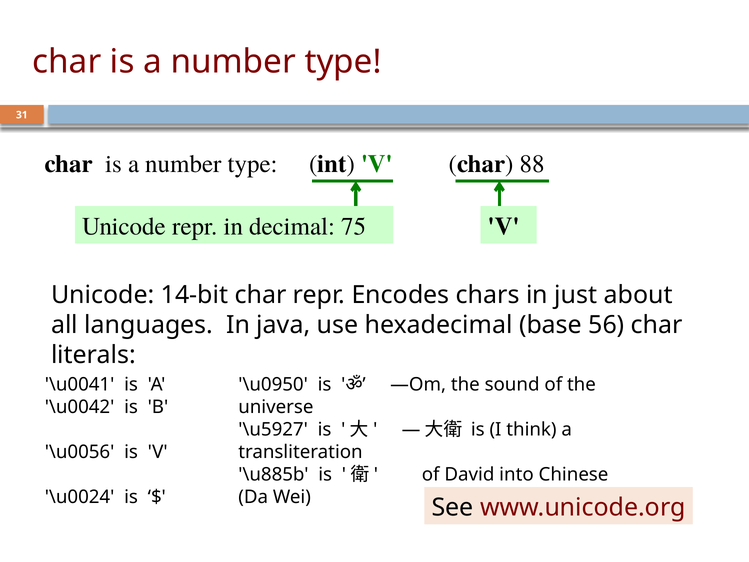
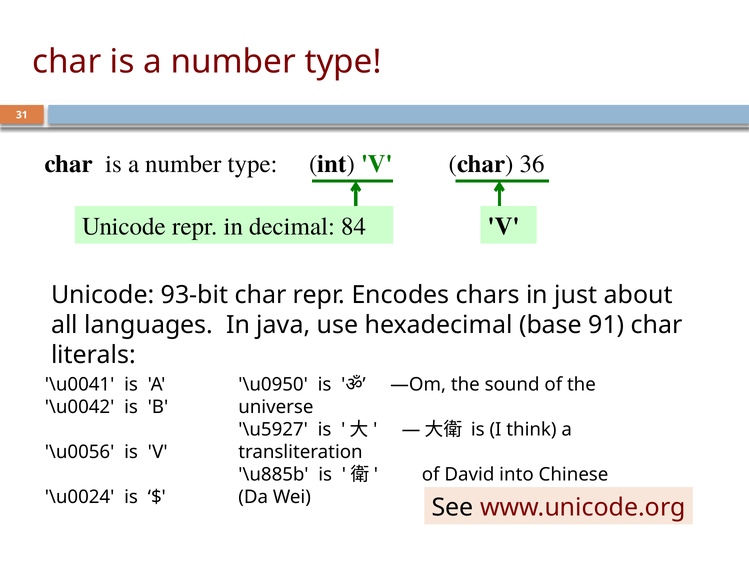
88: 88 -> 36
75: 75 -> 84
14-bit: 14-bit -> 93-bit
56: 56 -> 91
